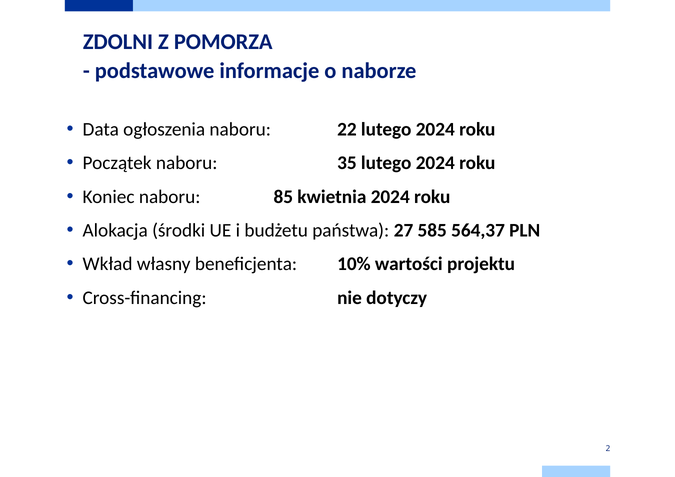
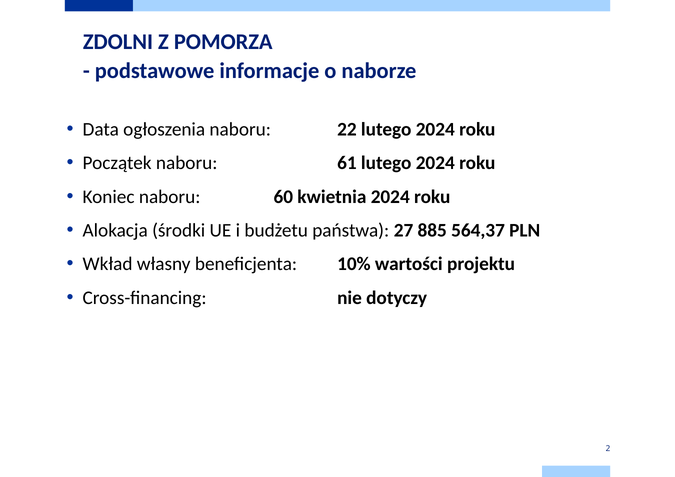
35: 35 -> 61
85: 85 -> 60
585: 585 -> 885
